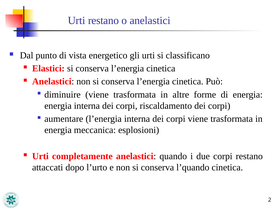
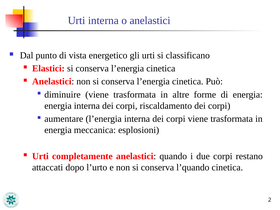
Urti restano: restano -> interna
